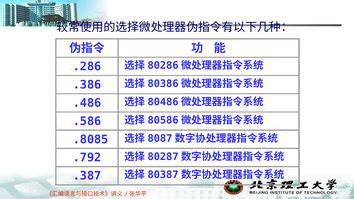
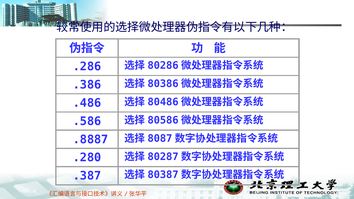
.8085: .8085 -> .8887
.792: .792 -> .280
